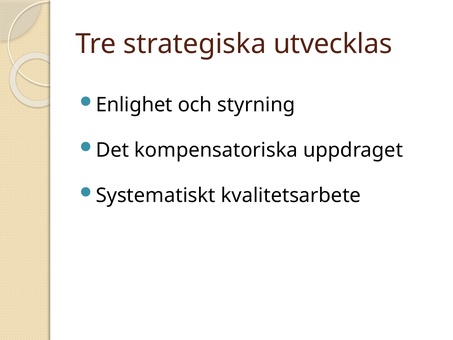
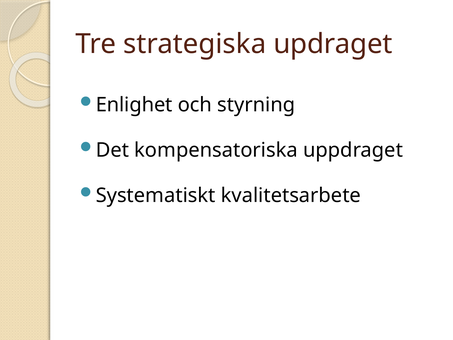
utvecklas: utvecklas -> updraget
